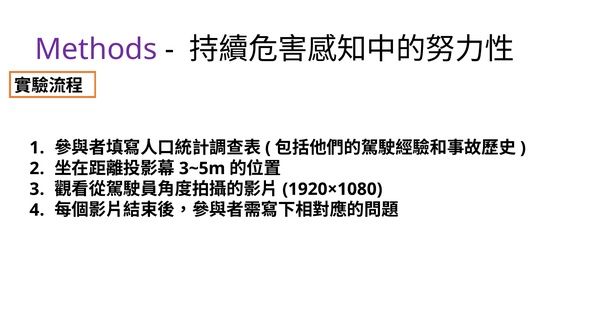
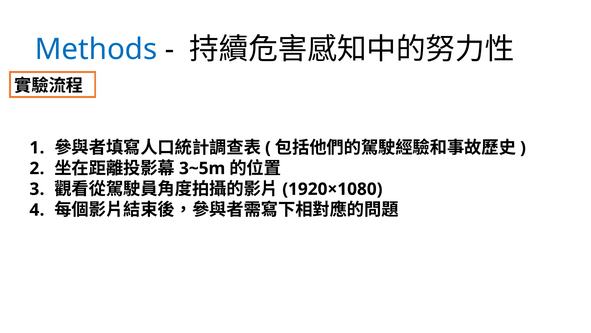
Methods colour: purple -> blue
